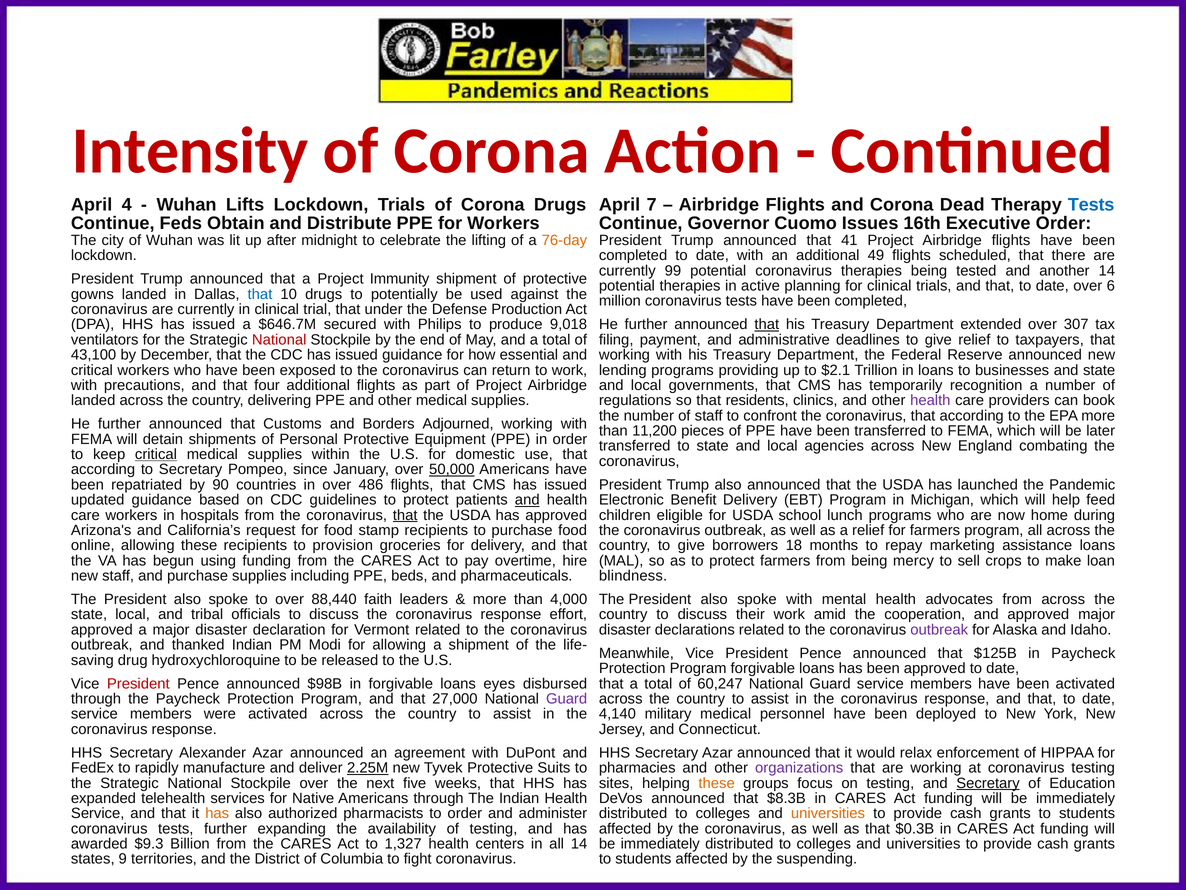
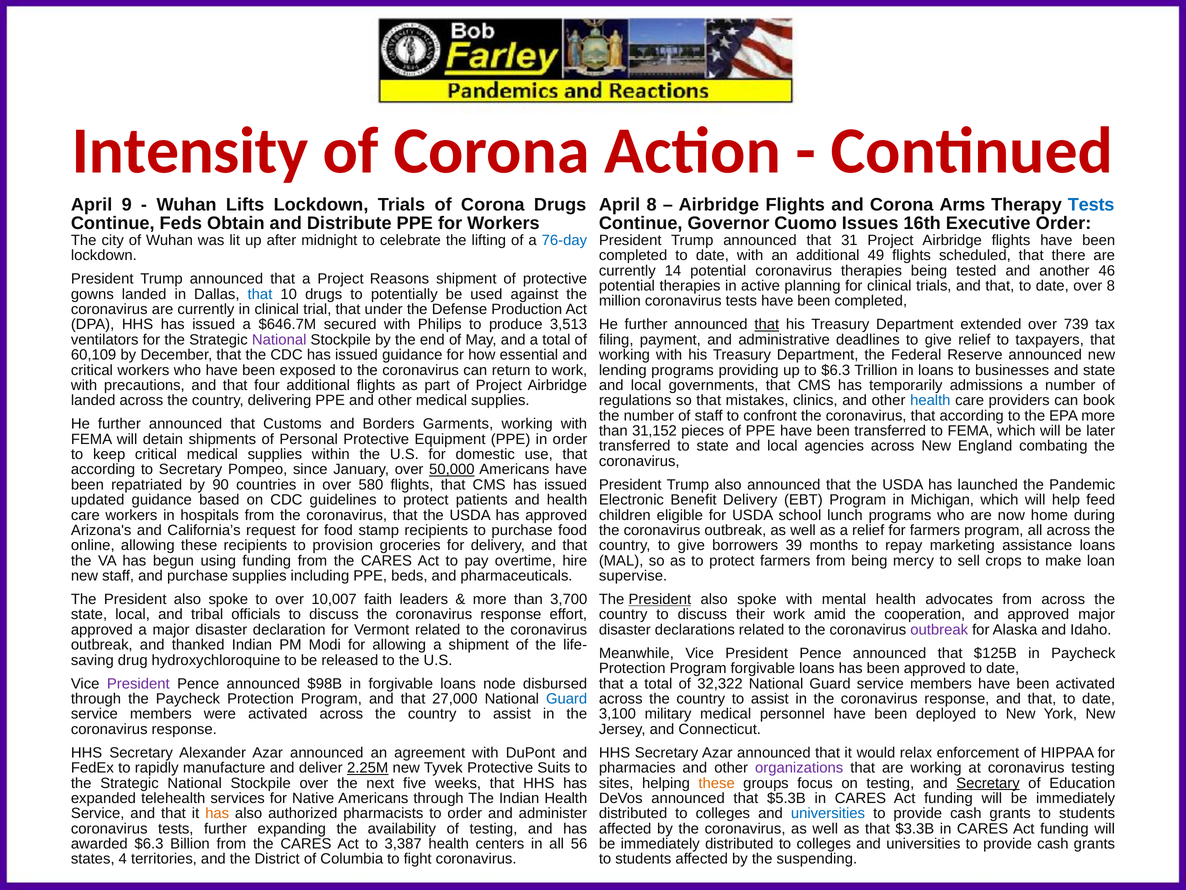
4: 4 -> 9
April 7: 7 -> 8
Dead: Dead -> Arms
76-day colour: orange -> blue
41: 41 -> 31
99: 99 -> 14
another 14: 14 -> 46
Immunity: Immunity -> Reasons
over 6: 6 -> 8
9,018: 9,018 -> 3,513
307: 307 -> 739
National at (279, 340) colour: red -> purple
43,100: 43,100 -> 60,109
to $2.1: $2.1 -> $6.3
recognition: recognition -> admissions
residents: residents -> mistakes
health at (930, 400) colour: purple -> blue
Adjourned: Adjourned -> Garments
11,200: 11,200 -> 31,152
critical at (156, 454) underline: present -> none
486: 486 -> 580
and at (527, 500) underline: present -> none
that at (405, 515) underline: present -> none
18: 18 -> 39
blindness: blindness -> supervise
88,440: 88,440 -> 10,007
4,000: 4,000 -> 3,700
President at (660, 599) underline: none -> present
President at (138, 683) colour: red -> purple
eyes: eyes -> node
60,247: 60,247 -> 32,322
Guard at (567, 698) colour: purple -> blue
4,140: 4,140 -> 3,100
$8.3B: $8.3B -> $5.3B
universities at (828, 813) colour: orange -> blue
$0.3B: $0.3B -> $3.3B
awarded $9.3: $9.3 -> $6.3
1,327: 1,327 -> 3,387
all 14: 14 -> 56
9: 9 -> 4
